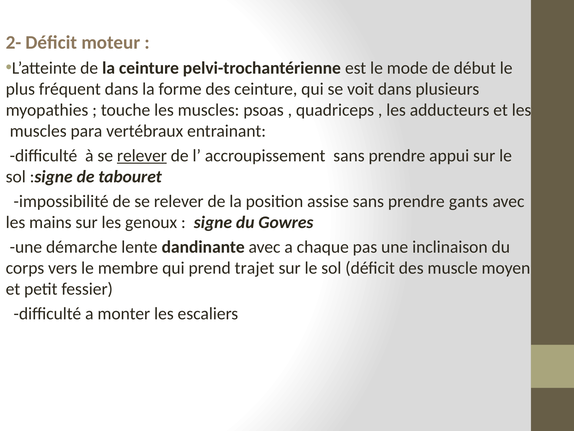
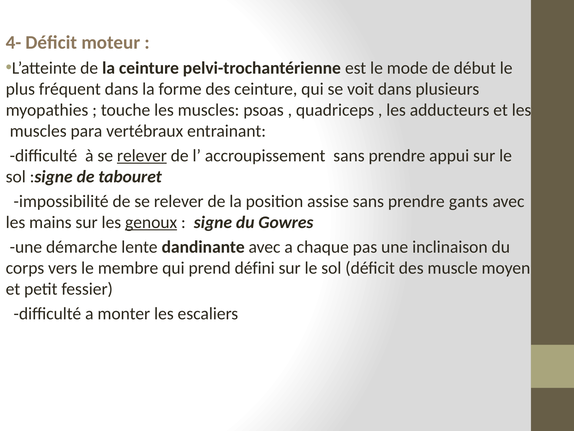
2-: 2- -> 4-
genoux underline: none -> present
trajet: trajet -> défini
